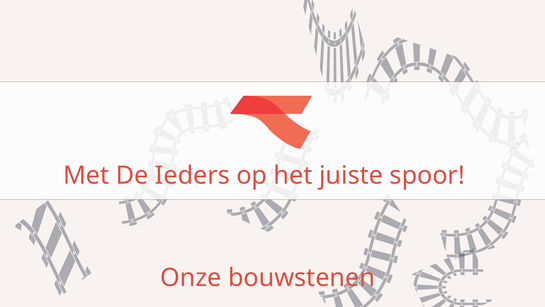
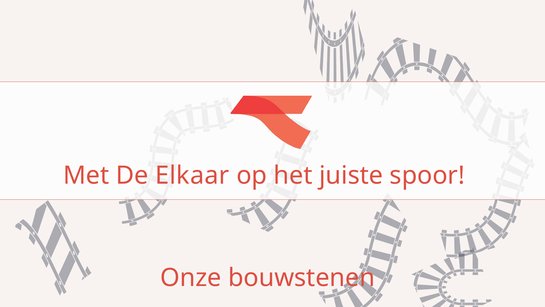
Ieders: Ieders -> Elkaar
